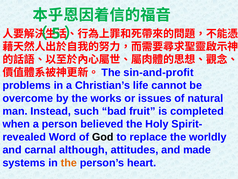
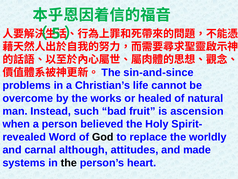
sin-and-profit: sin-and-profit -> sin-and-since
issues: issues -> healed
completed: completed -> ascension
the at (69, 162) colour: orange -> black
